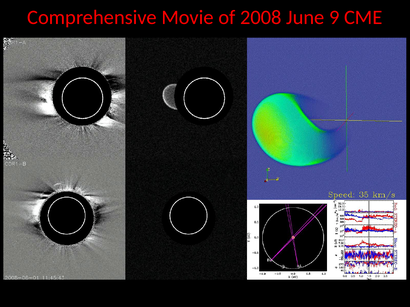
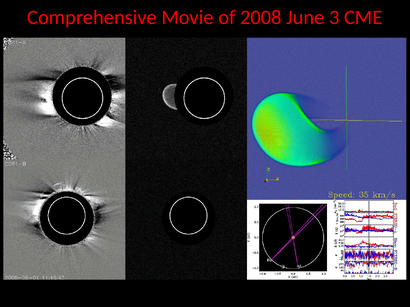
9: 9 -> 3
